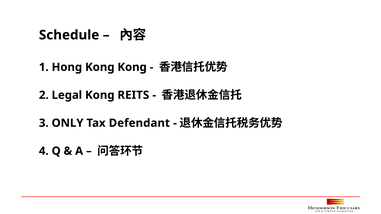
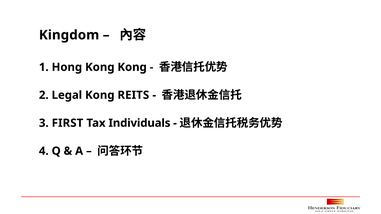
Schedule: Schedule -> Kingdom
ONLY: ONLY -> FIRST
Defendant: Defendant -> Individuals
